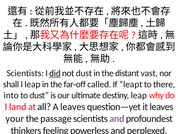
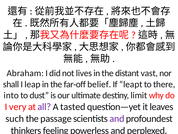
Scientists at (25, 73): Scientists -> Abraham
did underline: present -> none
not dust: dust -> lives
called: called -> belief
destiny leap: leap -> limit
land: land -> very
all colour: black -> purple
A leaves: leaves -> tasted
your: your -> such
